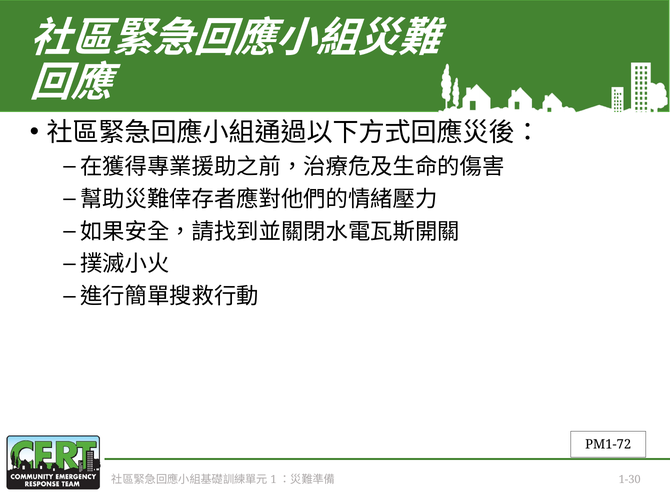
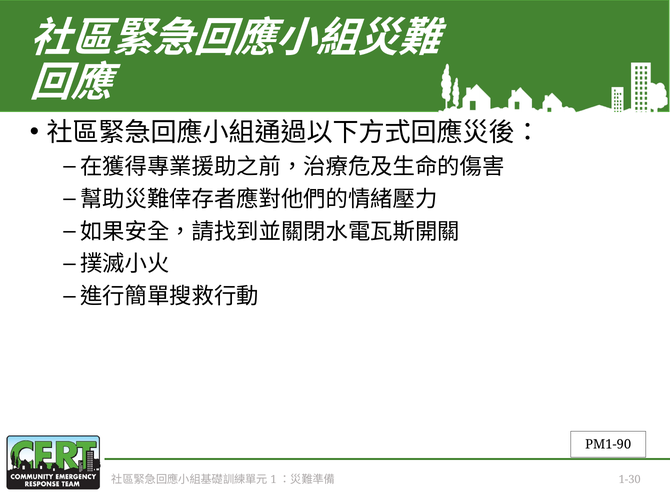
PM1-72: PM1-72 -> PM1-90
